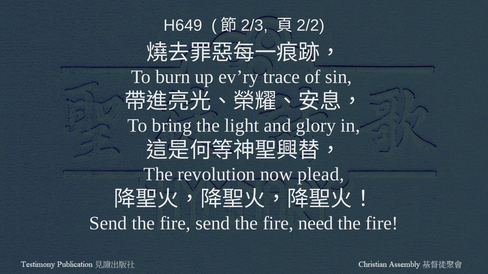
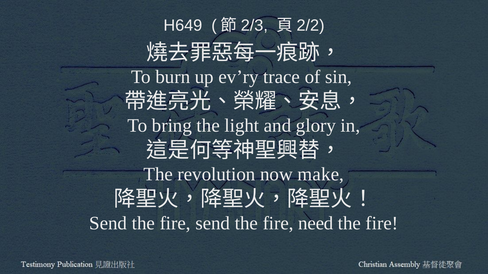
plead: plead -> make
